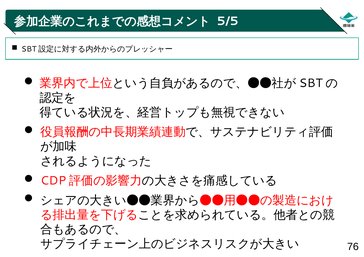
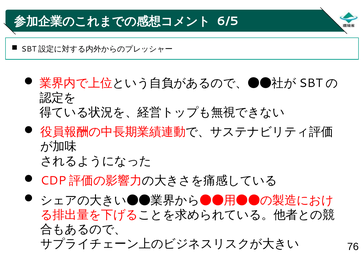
5/5: 5/5 -> 6/5
